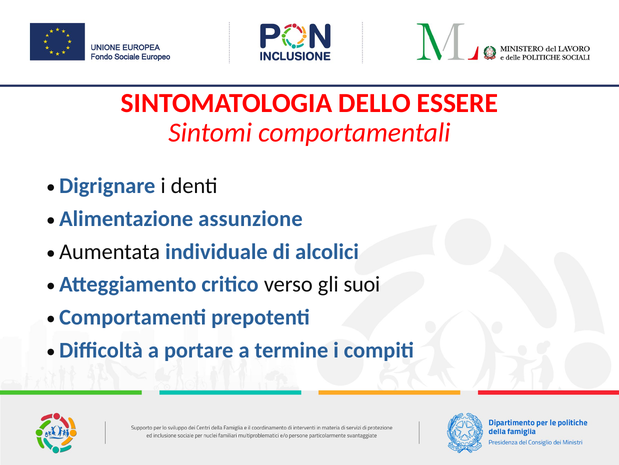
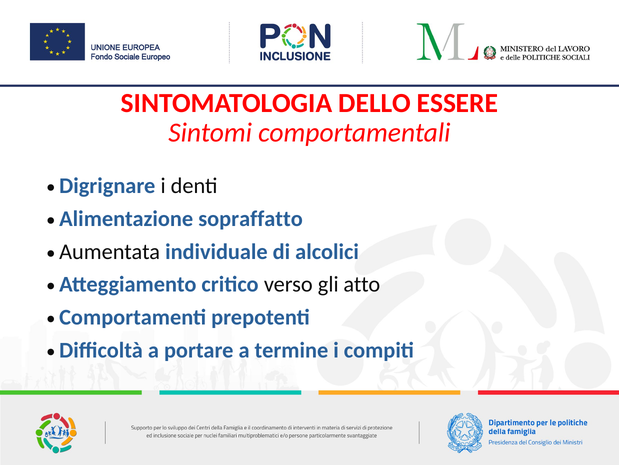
assunzione: assunzione -> sopraffatto
suoi: suoi -> atto
